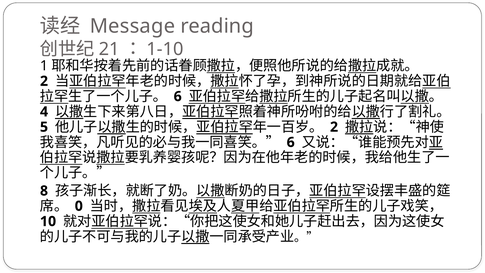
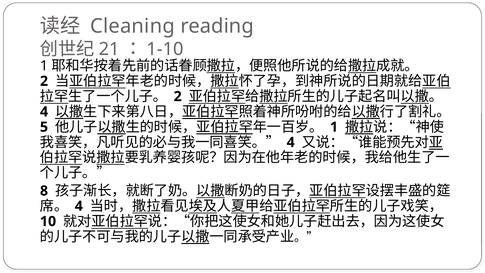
Message: Message -> Cleaning
6 at (178, 96): 6 -> 2
2 at (334, 127): 2 -> 1
6 at (291, 142): 6 -> 4
0 at (79, 206): 0 -> 4
